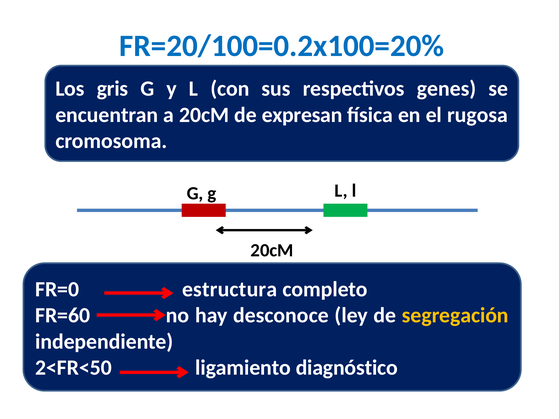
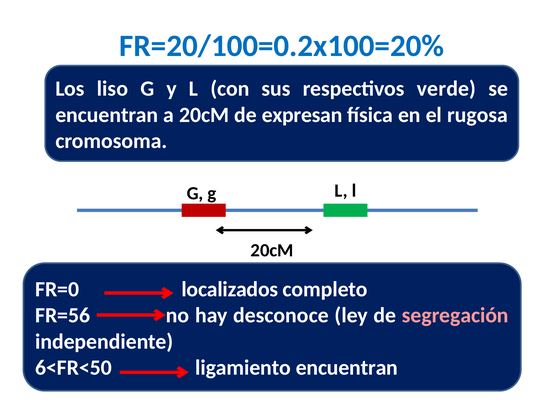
gris: gris -> liso
genes: genes -> verde
estructura: estructura -> localizados
FR=60: FR=60 -> FR=56
segregación colour: yellow -> pink
2<FR<50: 2<FR<50 -> 6<FR<50
ligamiento diagnóstico: diagnóstico -> encuentran
